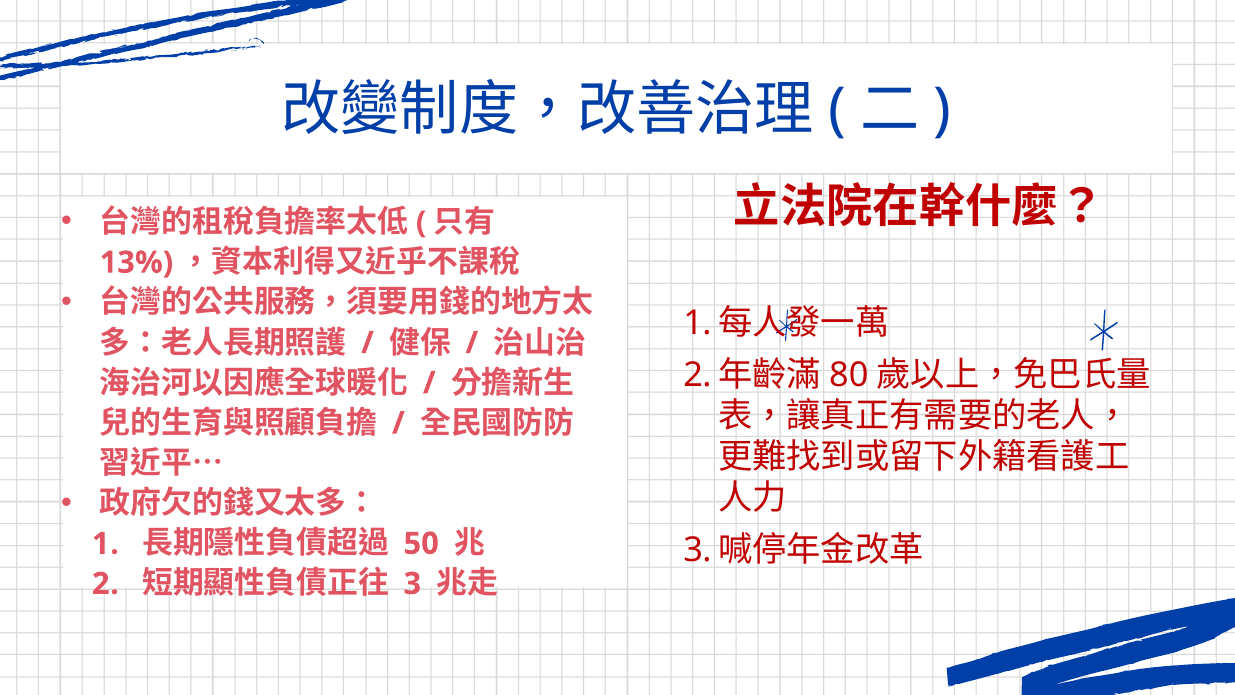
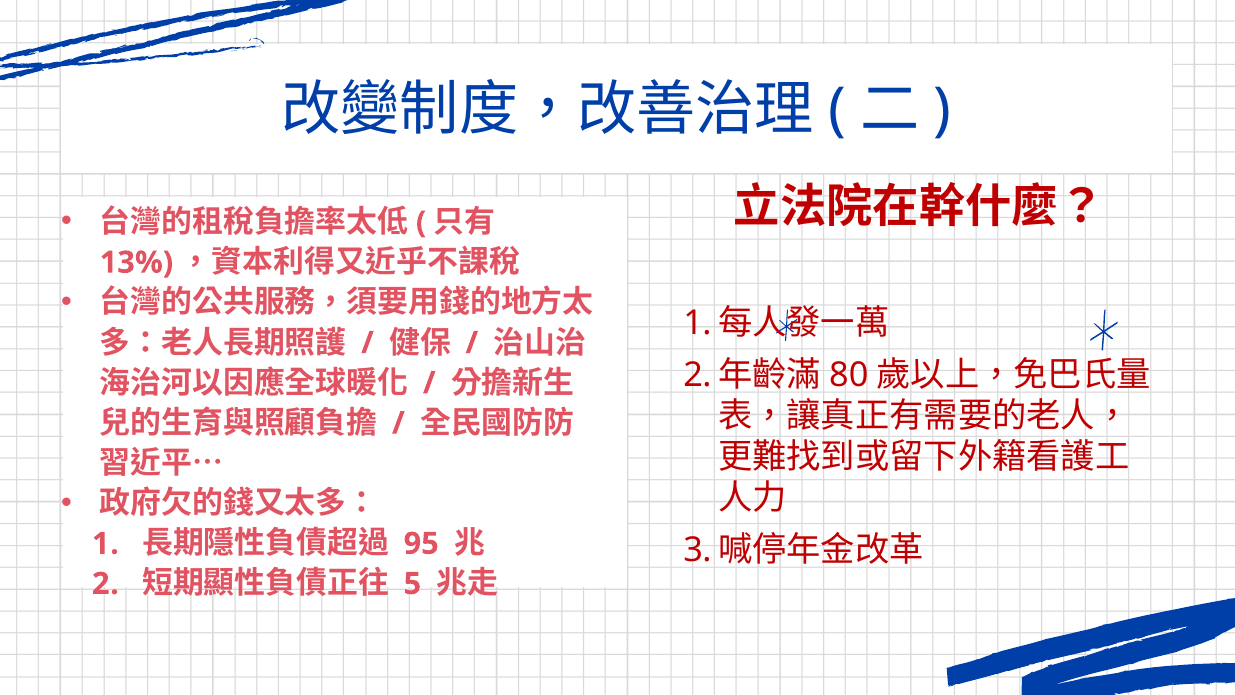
50: 50 -> 95
3 at (412, 584): 3 -> 5
